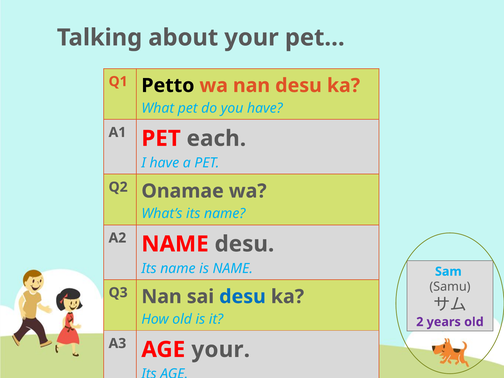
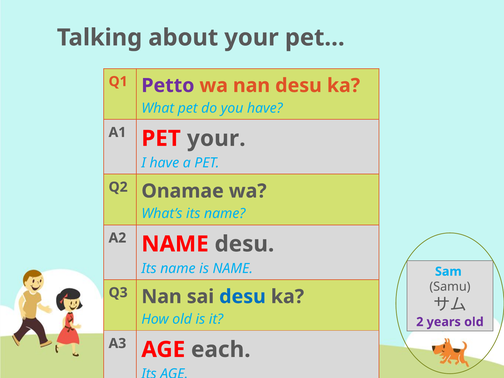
Petto colour: black -> purple
PET each: each -> your
AGE your: your -> each
